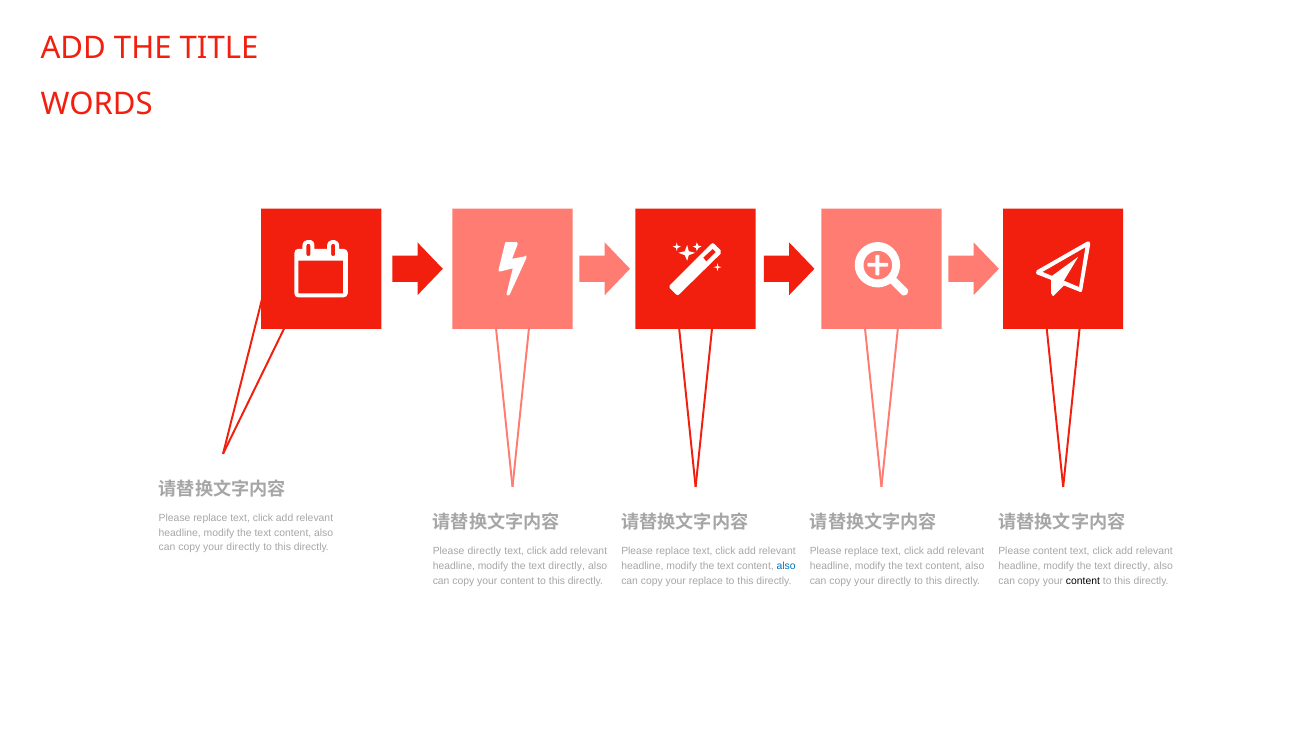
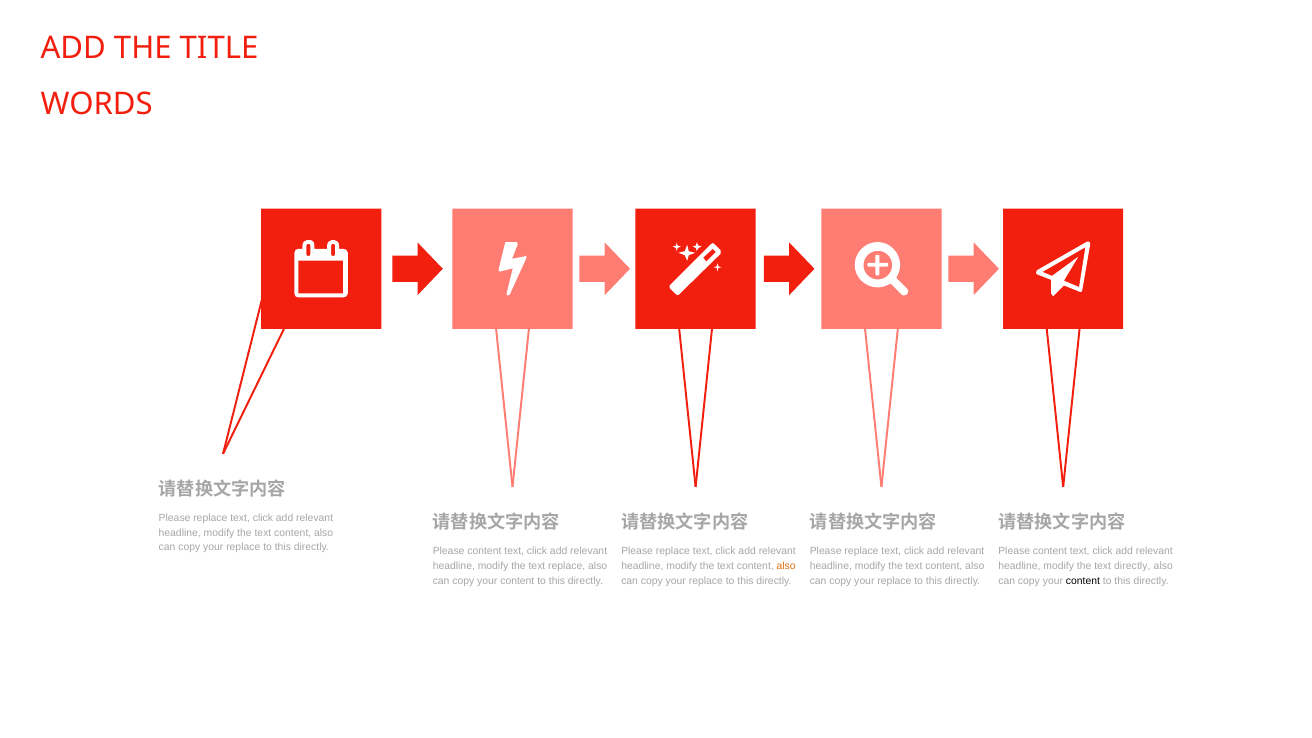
directly at (243, 548): directly -> replace
directly at (484, 551): directly -> content
directly at (567, 566): directly -> replace
also at (786, 566) colour: blue -> orange
directly at (894, 581): directly -> replace
